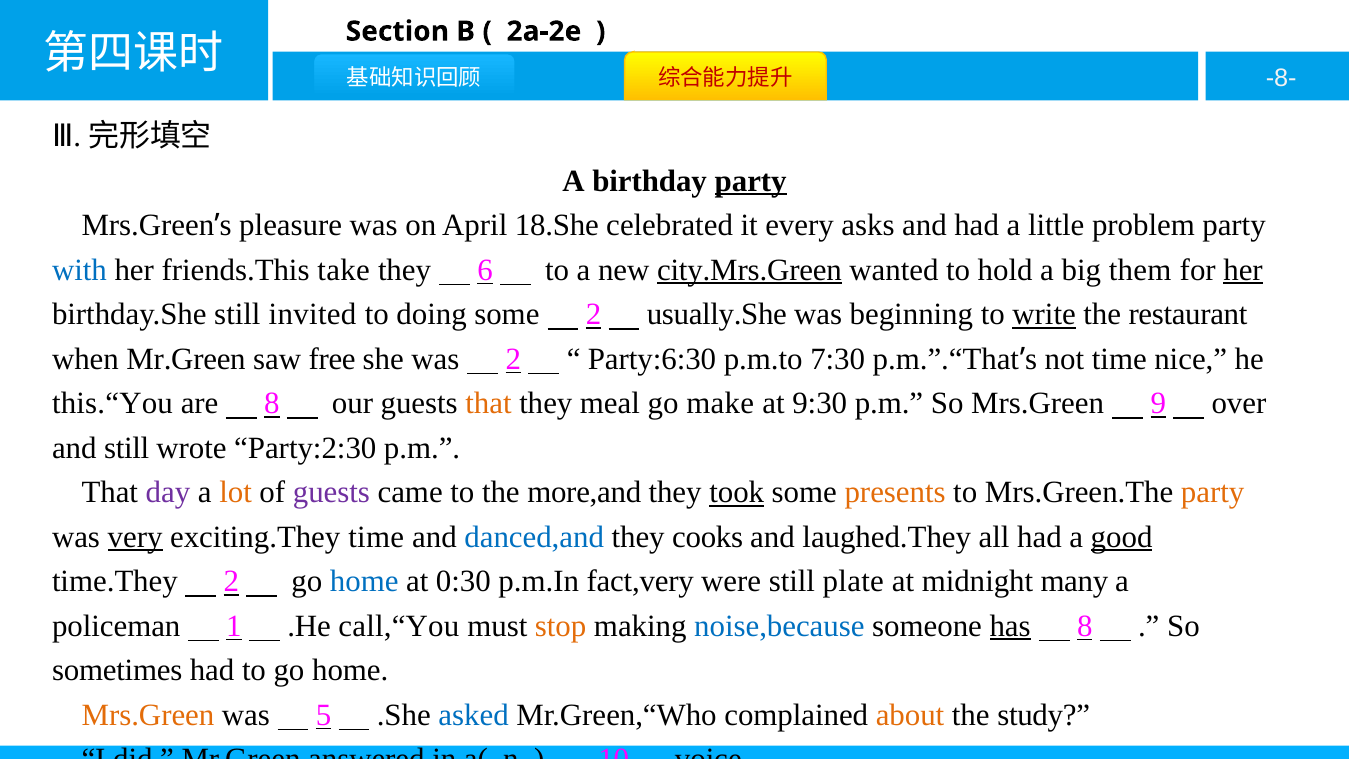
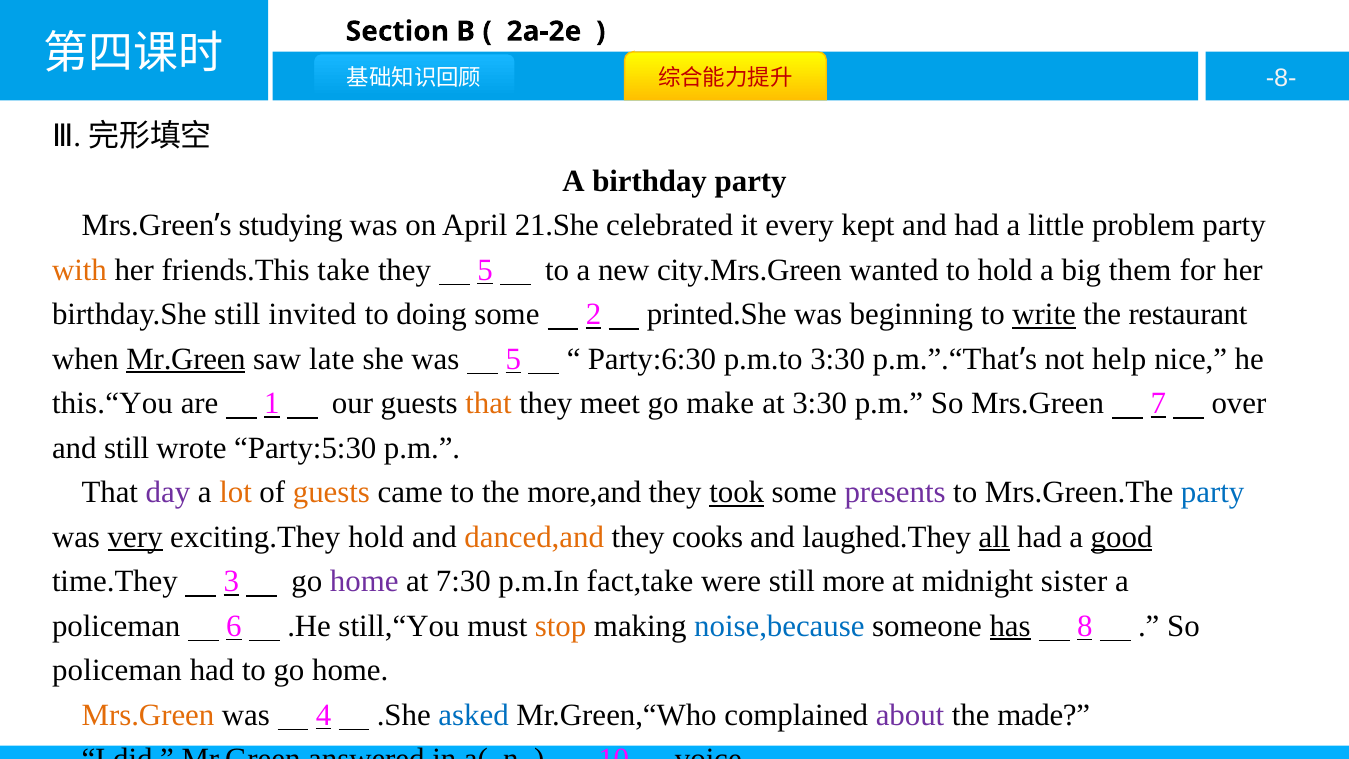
party at (751, 181) underline: present -> none
pleasure: pleasure -> studying
18.She: 18.She -> 21.She
asks: asks -> kept
with colour: blue -> orange
they 6: 6 -> 5
city.Mrs.Green underline: present -> none
her at (1243, 270) underline: present -> none
usually.She: usually.She -> printed.She
Mr.Green at (186, 359) underline: none -> present
free: free -> late
was 2: 2 -> 5
p.m.to 7:30: 7:30 -> 3:30
not time: time -> help
are 8: 8 -> 1
meal: meal -> meet
at 9:30: 9:30 -> 3:30
9: 9 -> 7
Party:2:30: Party:2:30 -> Party:5:30
guests at (331, 492) colour: purple -> orange
presents colour: orange -> purple
party at (1213, 492) colour: orange -> blue
exciting.They time: time -> hold
danced,and colour: blue -> orange
all underline: none -> present
time.They 2: 2 -> 3
home at (364, 581) colour: blue -> purple
0:30: 0:30 -> 7:30
fact,very: fact,very -> fact,take
plate: plate -> more
many: many -> sister
1: 1 -> 6
call,“You: call,“You -> still,“You
sometimes at (117, 670): sometimes -> policeman
5: 5 -> 4
about colour: orange -> purple
study: study -> made
